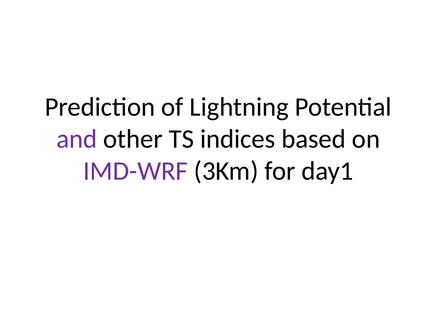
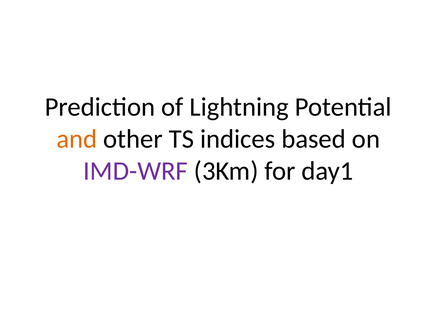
and colour: purple -> orange
